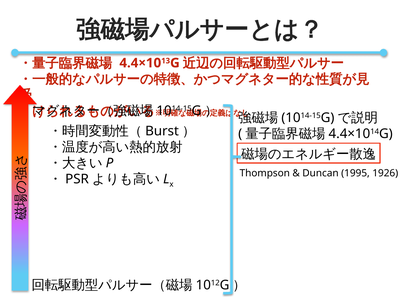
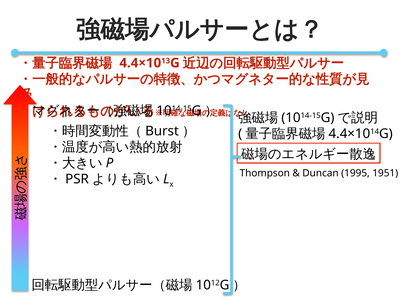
1926: 1926 -> 1951
